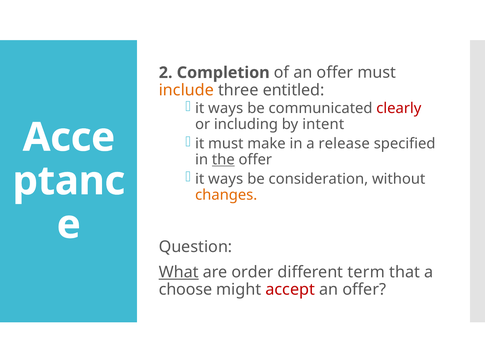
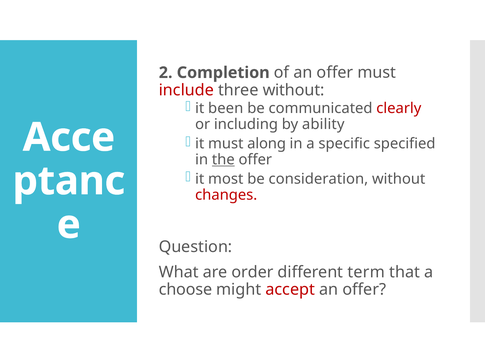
include colour: orange -> red
three entitled: entitled -> without
ways at (226, 109): ways -> been
intent: intent -> ability
make: make -> along
release: release -> specific
ways at (226, 179): ways -> most
changes colour: orange -> red
What underline: present -> none
